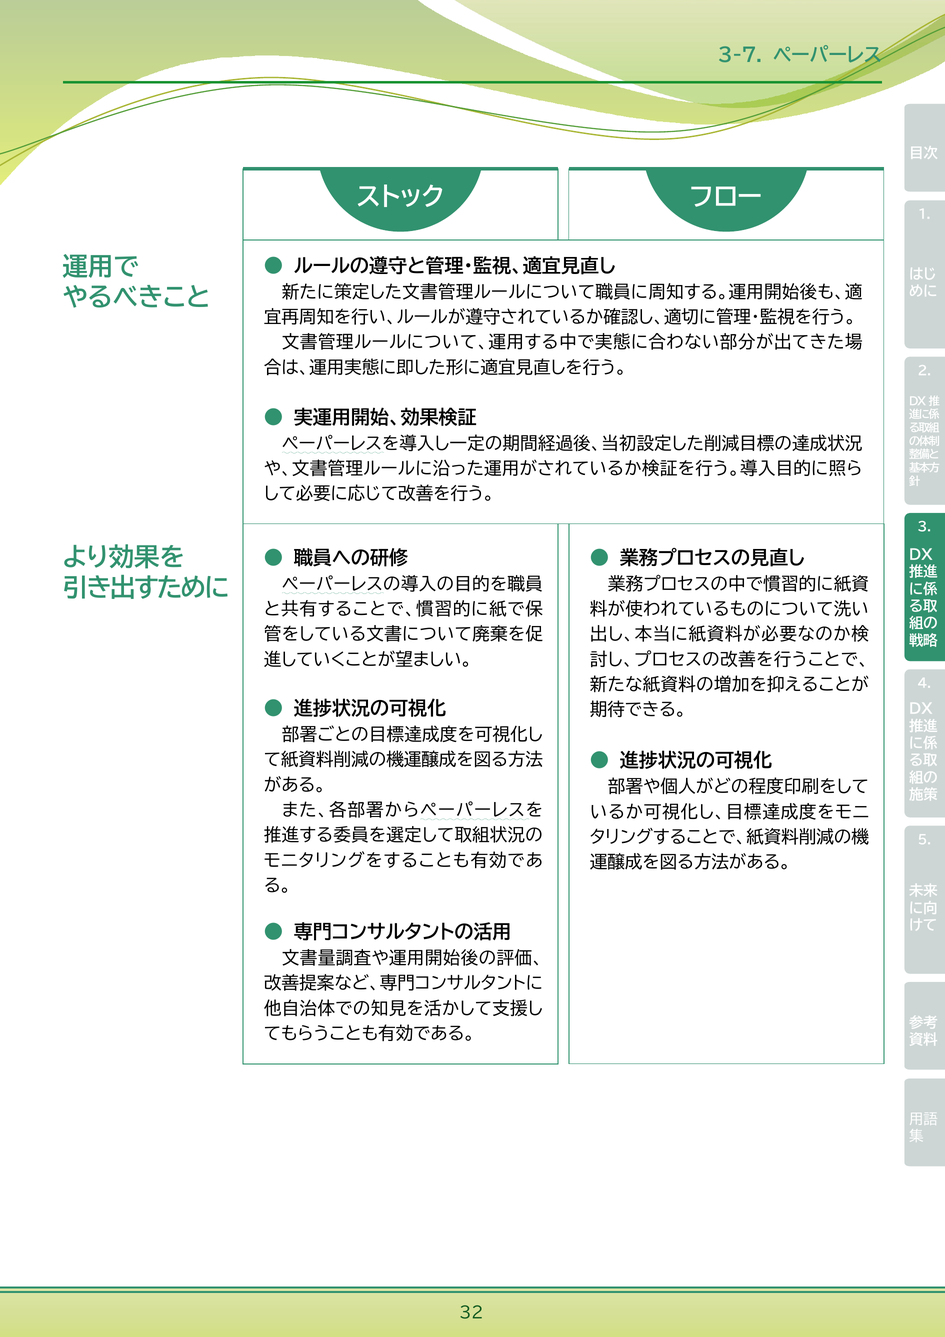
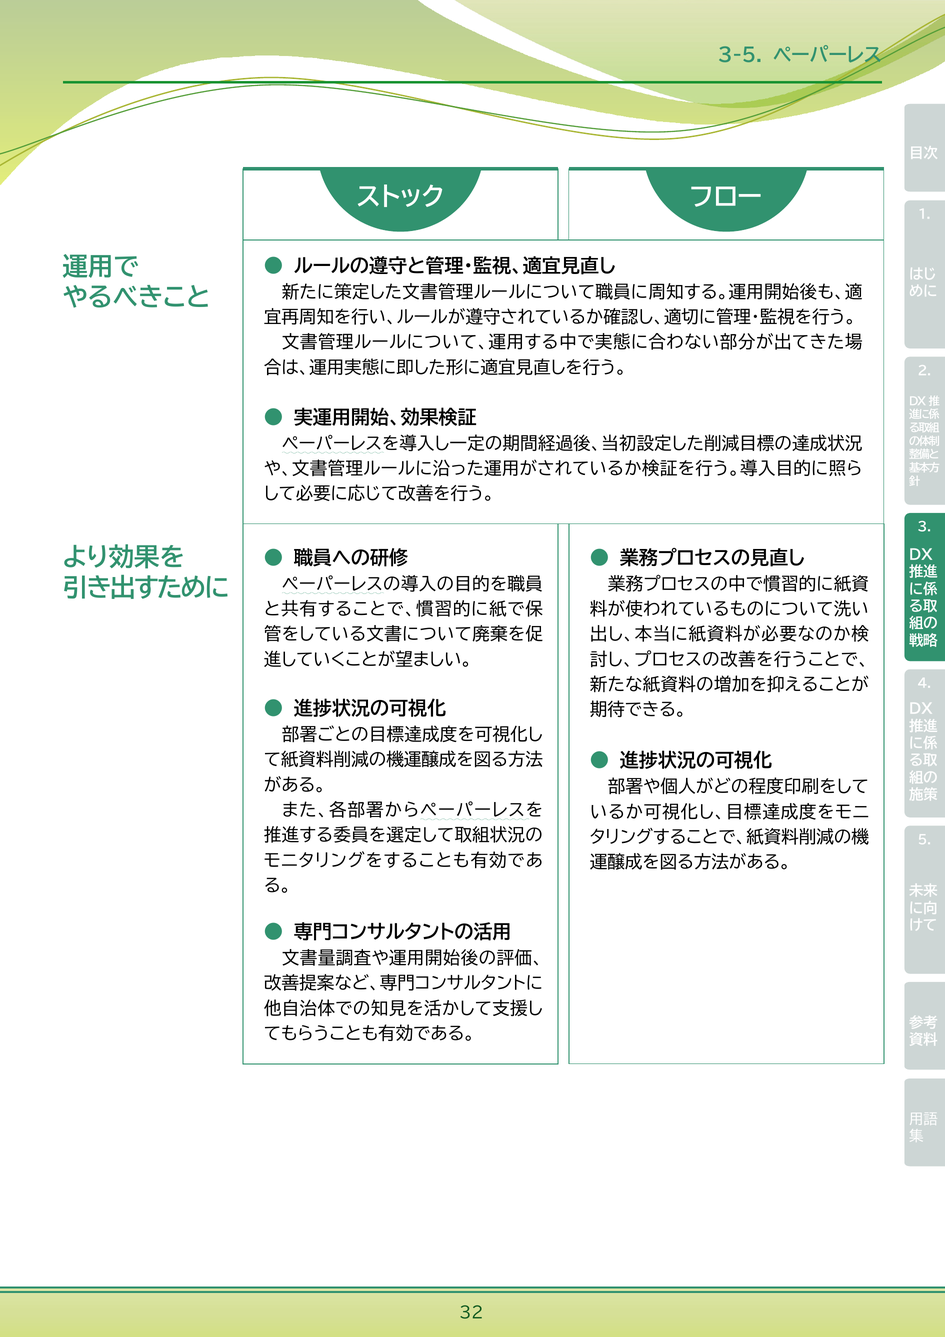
3-7: 3-7 -> 3-5
